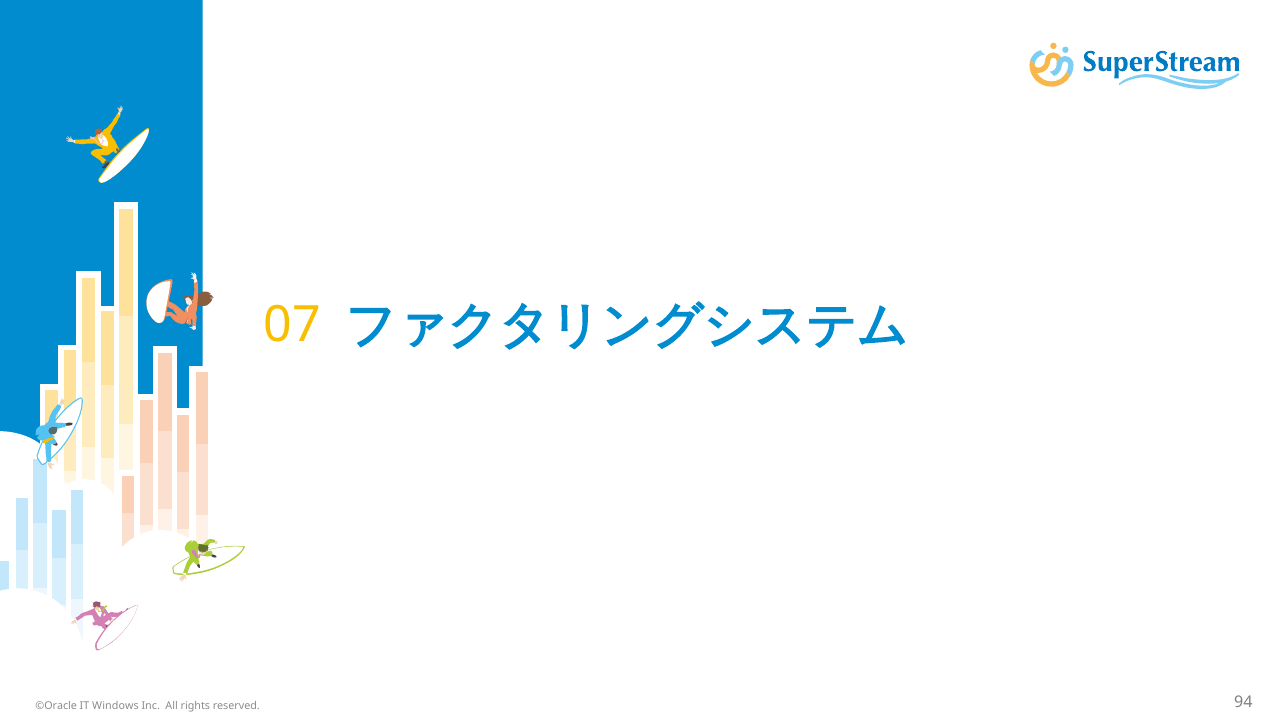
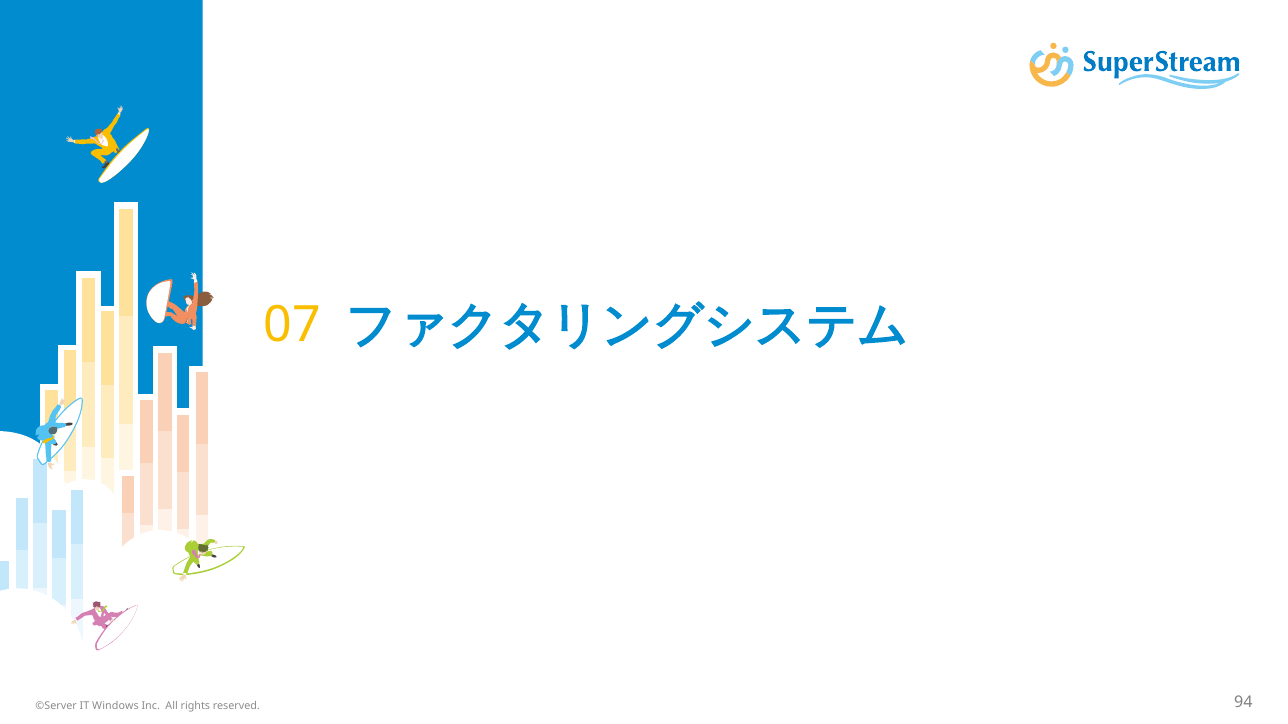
©Oracle: ©Oracle -> ©Server
